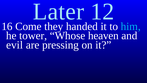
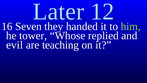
Come: Come -> Seven
him colour: light blue -> light green
heaven: heaven -> replied
pressing: pressing -> teaching
